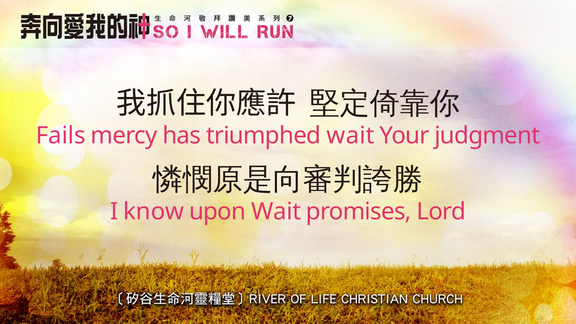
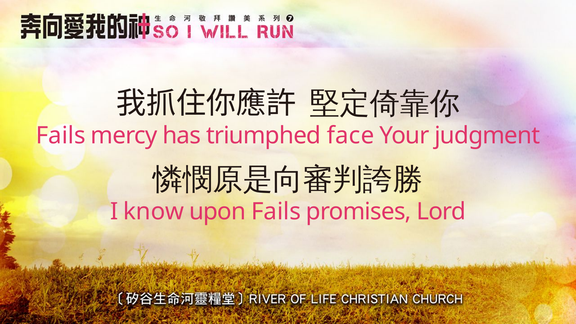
triumphed wait: wait -> face
upon Wait: Wait -> Fails
